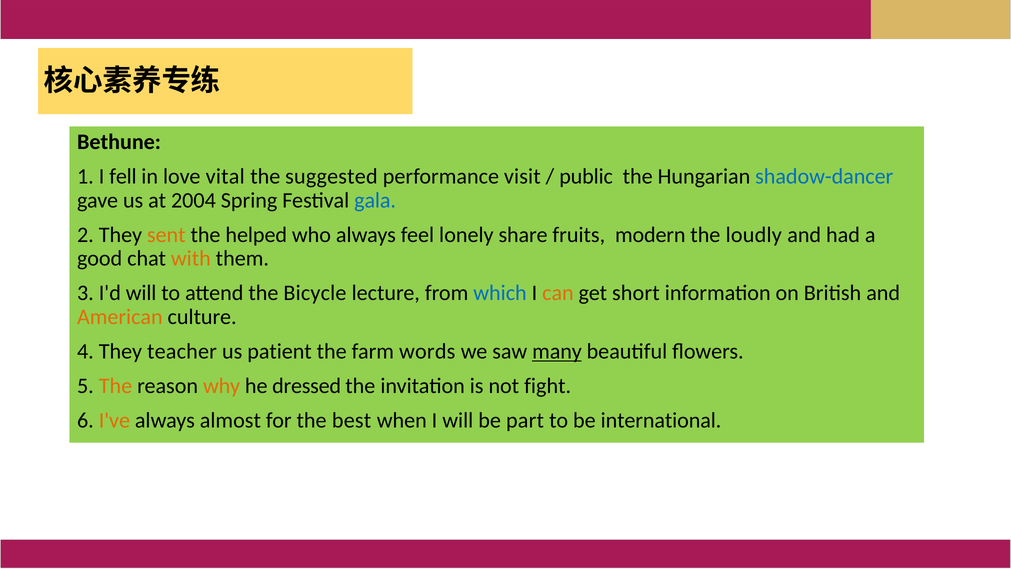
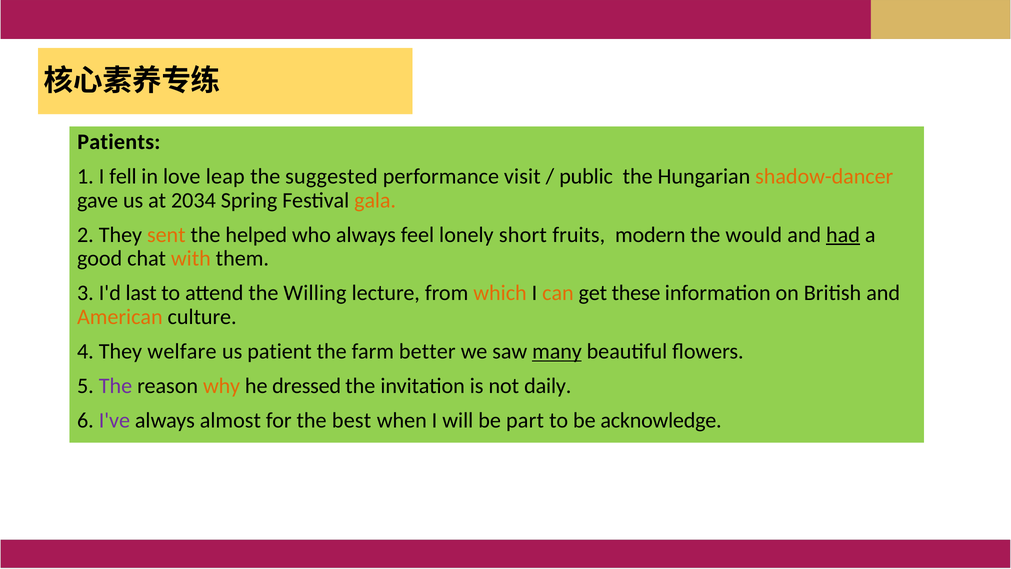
Bethune: Bethune -> Patients
vital: vital -> leap
shadow-dancer colour: blue -> orange
2004: 2004 -> 2034
gala colour: blue -> orange
share: share -> short
loudly: loudly -> would
had underline: none -> present
I'd will: will -> last
Bicycle: Bicycle -> Willing
which colour: blue -> orange
short: short -> these
teacher: teacher -> welfare
words: words -> better
The at (115, 386) colour: orange -> purple
fight: fight -> daily
I've colour: orange -> purple
international: international -> acknowledge
